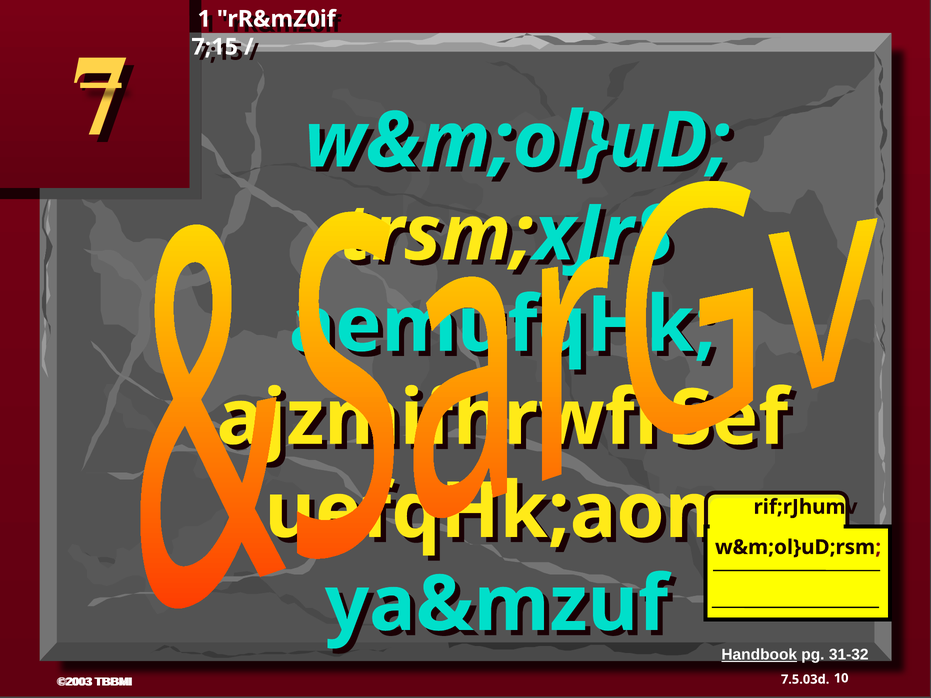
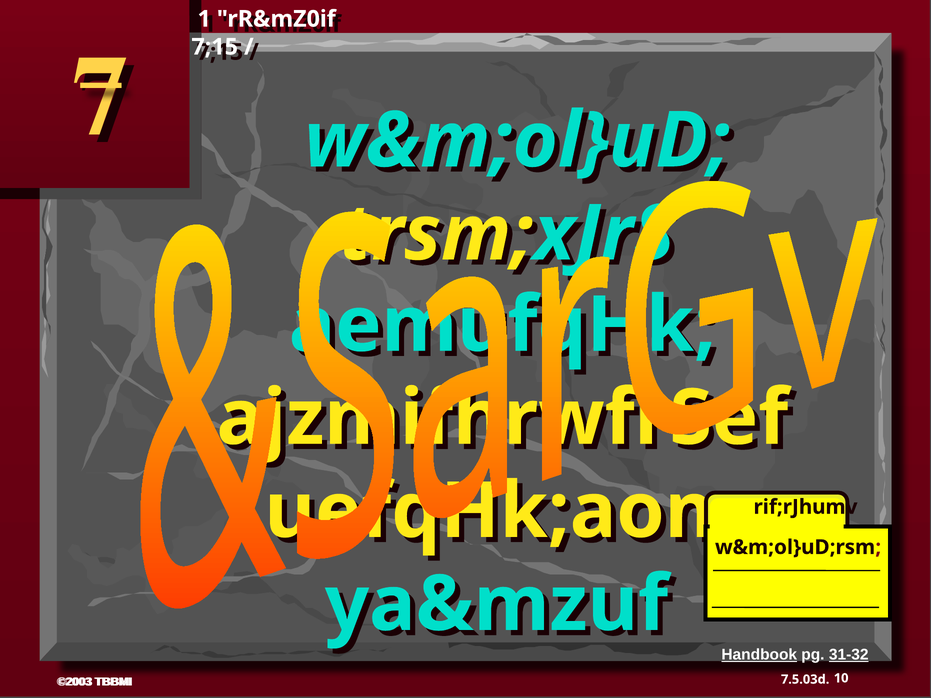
31-32 underline: none -> present
